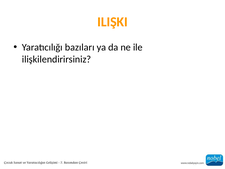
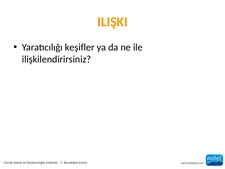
bazıları: bazıları -> keşifler
